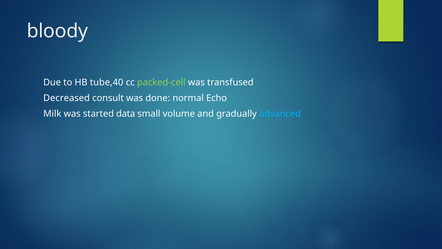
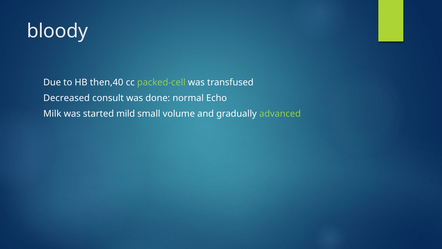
tube,40: tube,40 -> then,40
data: data -> mild
advanced colour: light blue -> light green
